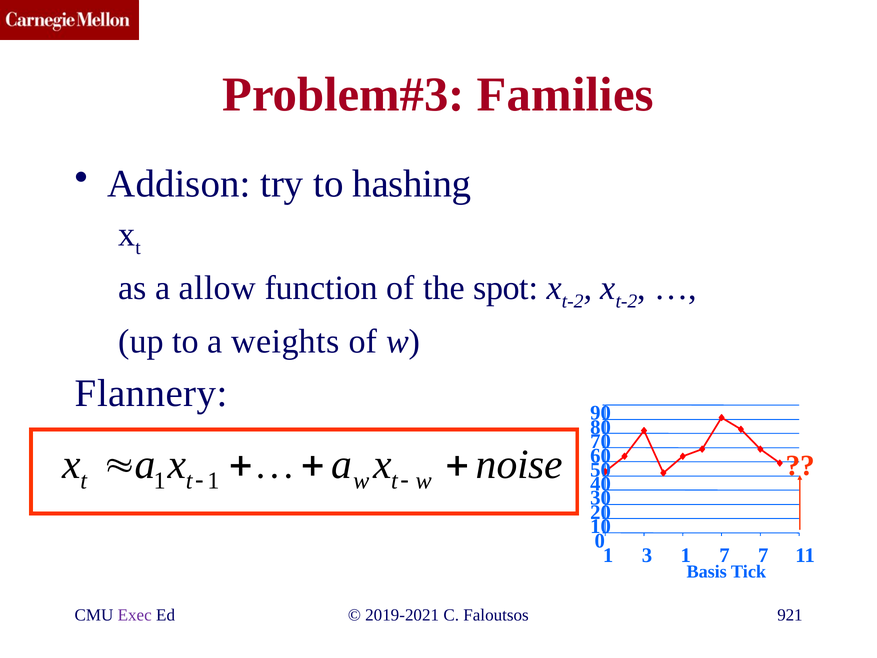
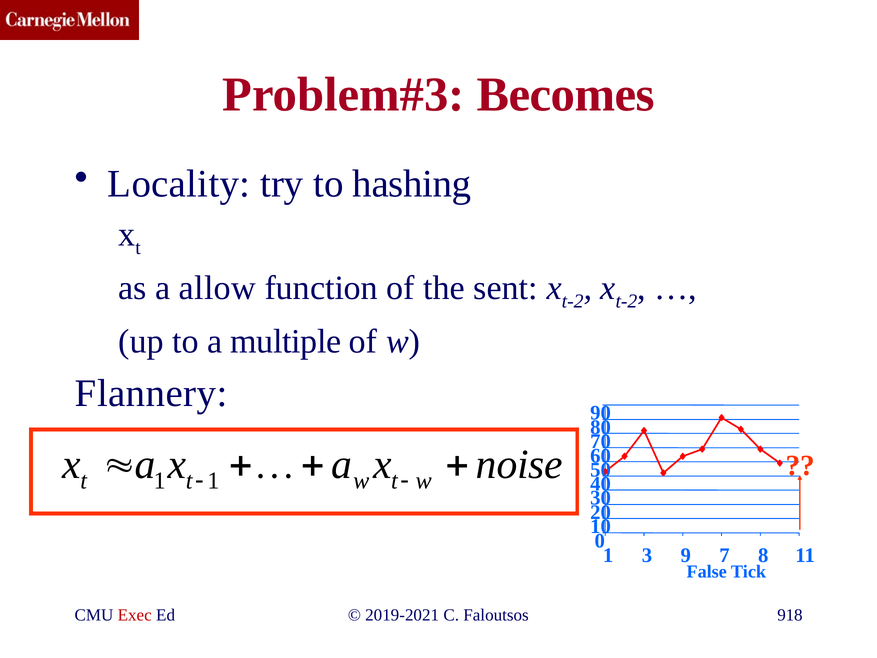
Families: Families -> Becomes
Addison: Addison -> Locality
spot: spot -> sent
weights: weights -> multiple
3 1: 1 -> 9
7 7: 7 -> 8
Basis: Basis -> False
Exec colour: purple -> red
921: 921 -> 918
